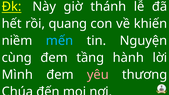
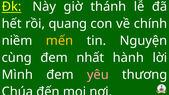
khiến: khiến -> chính
mến colour: light blue -> yellow
tầng: tầng -> nhất
